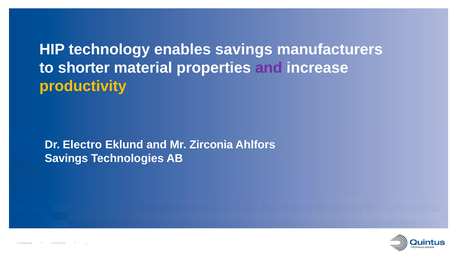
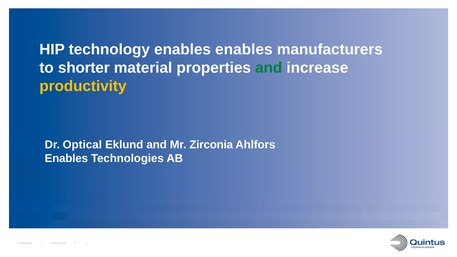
enables savings: savings -> enables
and at (269, 68) colour: purple -> green
Electro: Electro -> Optical
Savings at (66, 159): Savings -> Enables
